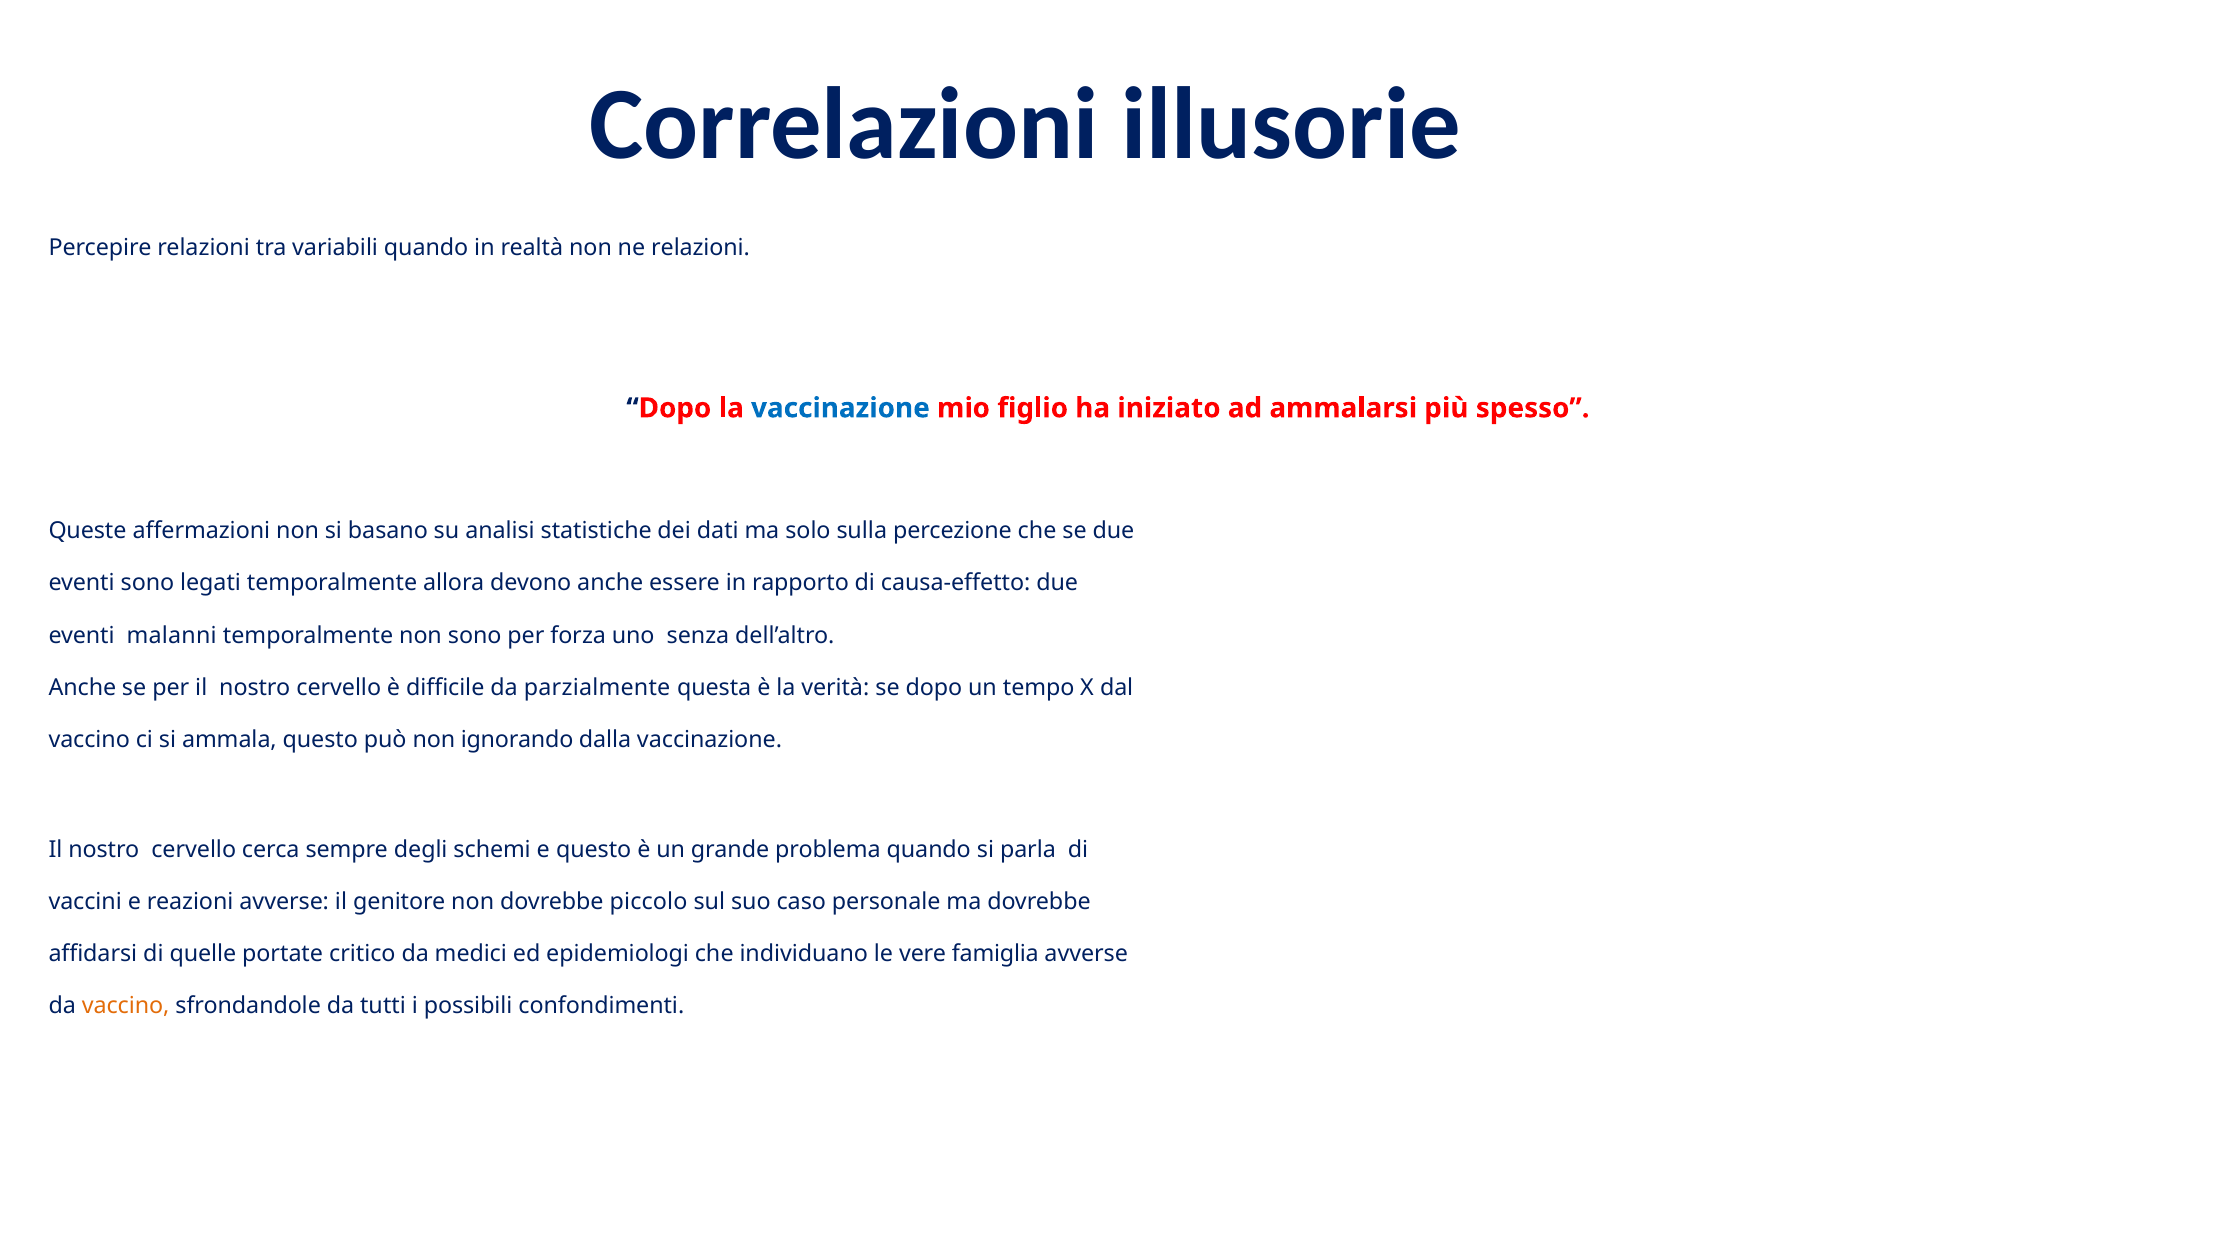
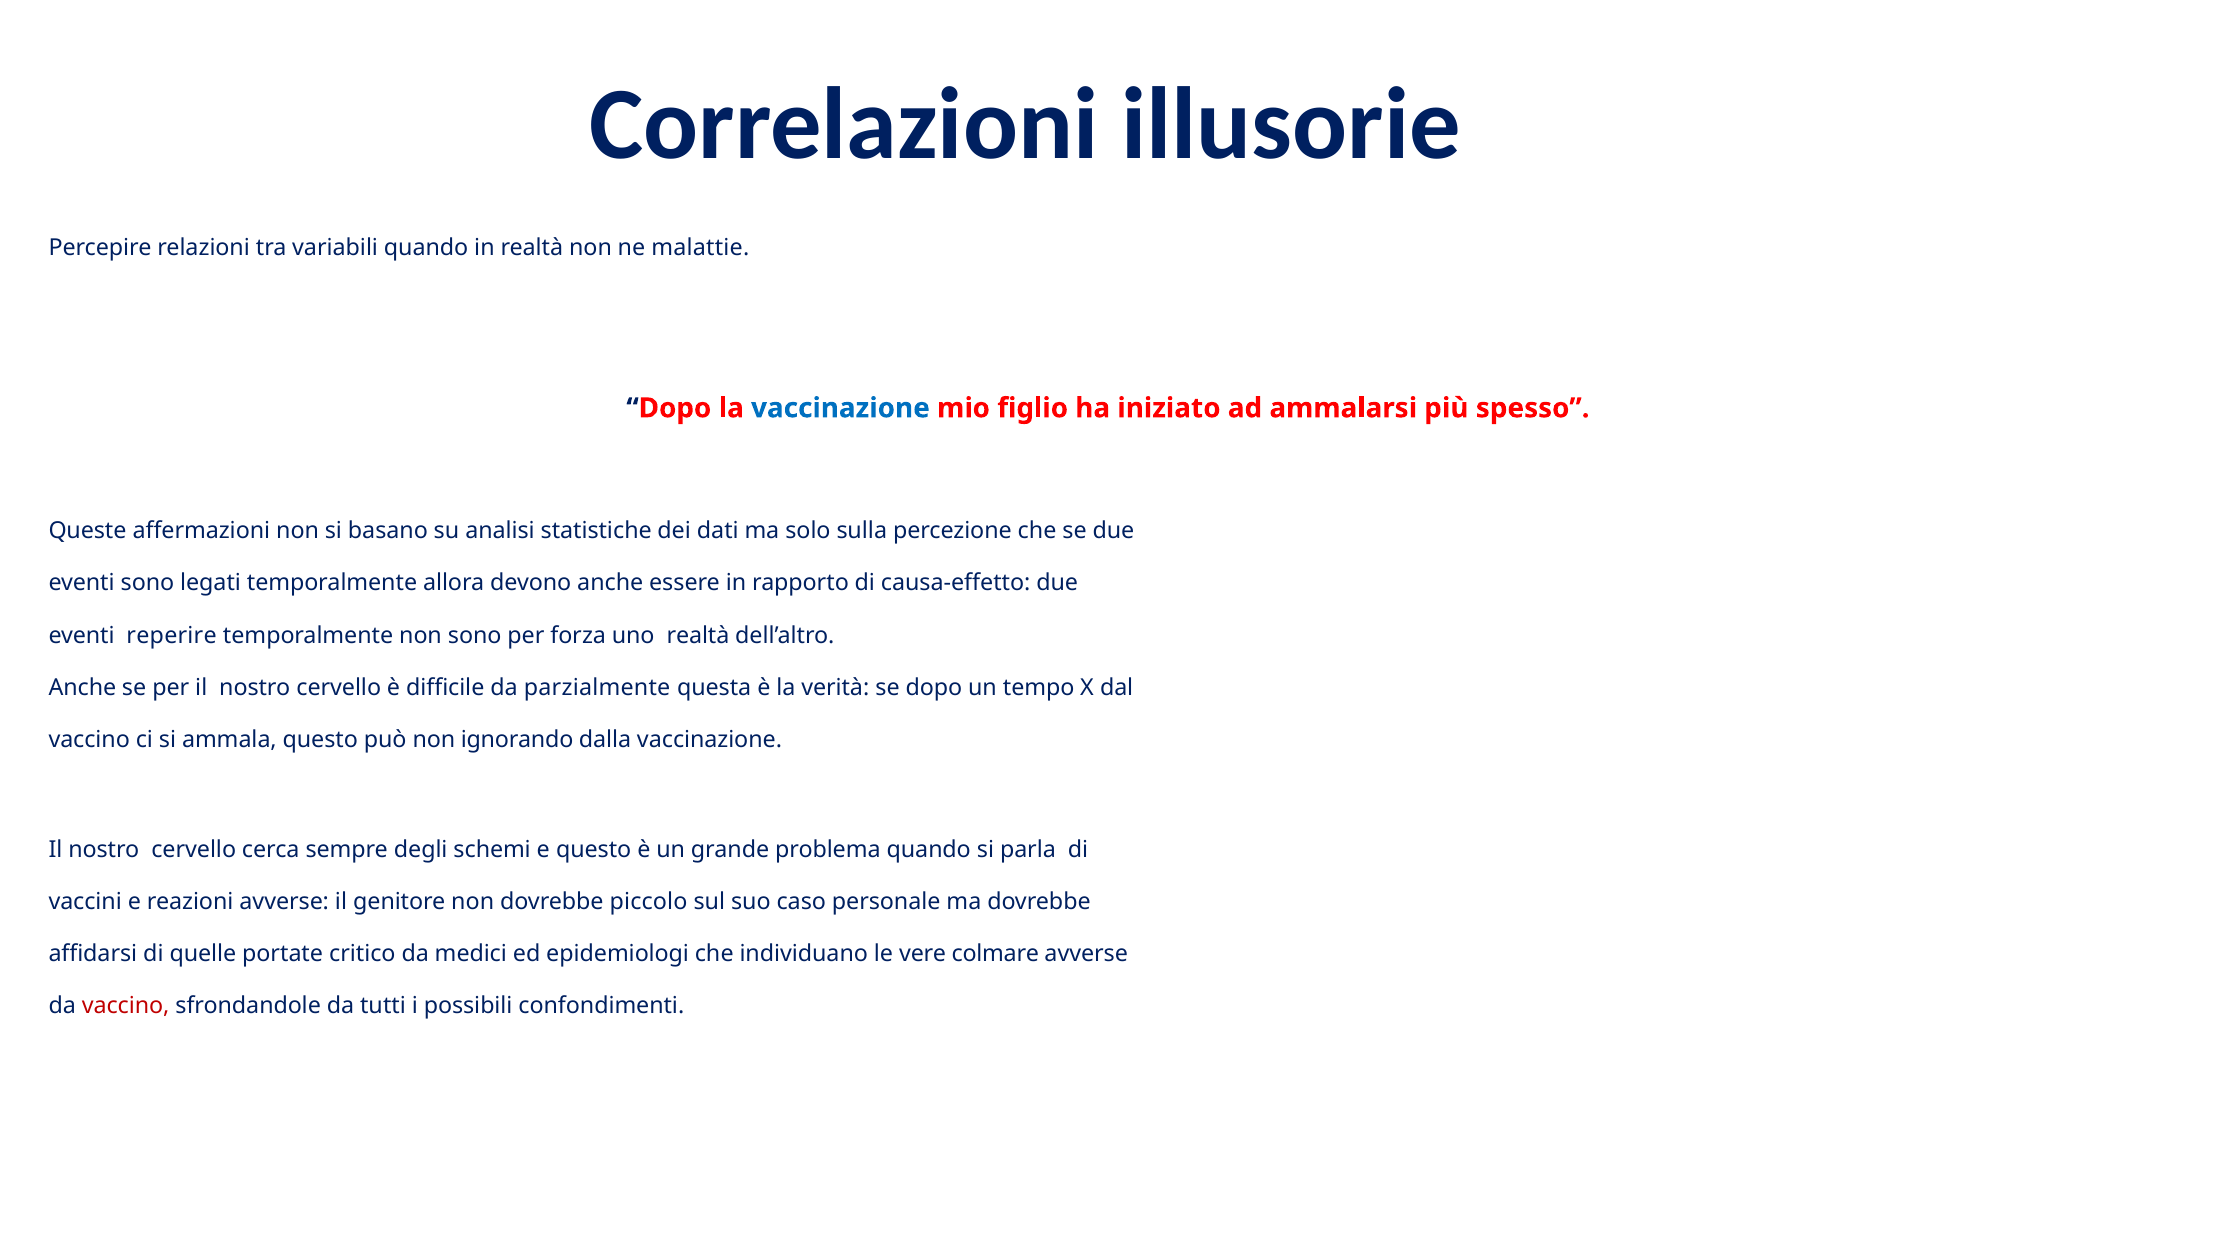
ne relazioni: relazioni -> malattie
malanni: malanni -> reperire
uno senza: senza -> realtà
famiglia: famiglia -> colmare
vaccino at (126, 1006) colour: orange -> red
